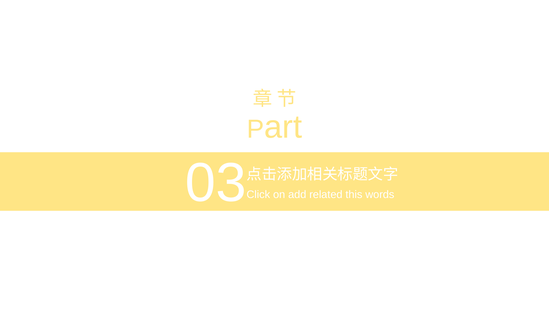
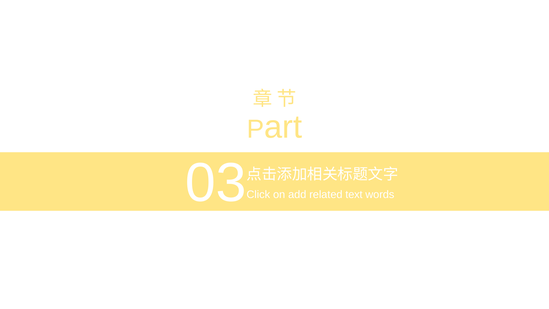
this: this -> text
